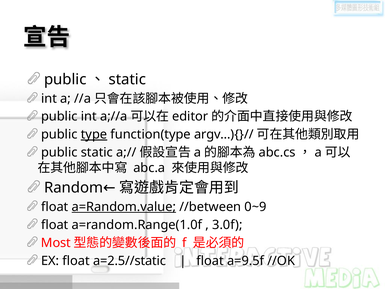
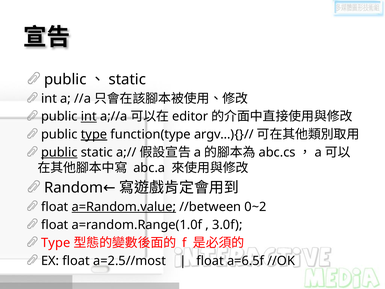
int at (89, 116) underline: none -> present
public at (59, 152) underline: none -> present
0~9: 0~9 -> 0~2
Most at (56, 243): Most -> Type
a=2.5//static: a=2.5//static -> a=2.5//most
a=9.5f: a=9.5f -> a=6.5f
